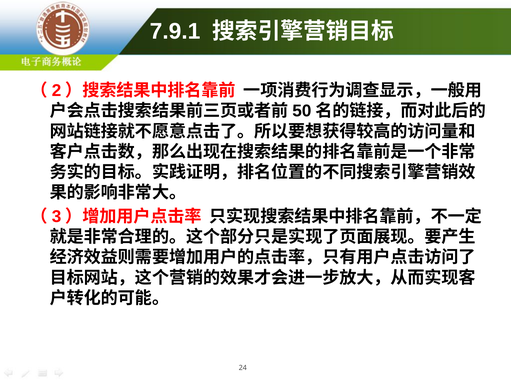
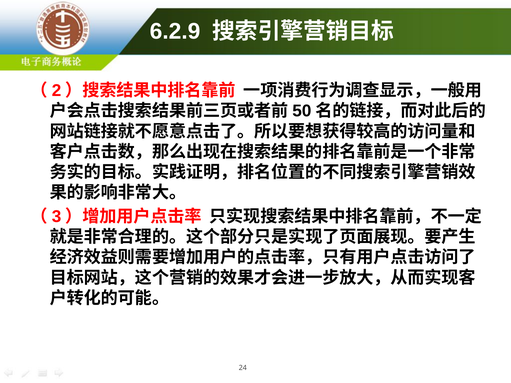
7.9.1: 7.9.1 -> 6.2.9
